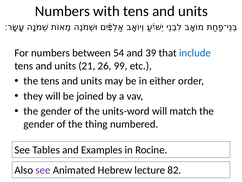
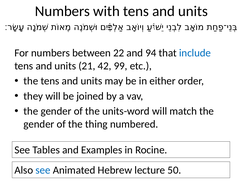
54: 54 -> 22
39: 39 -> 94
26: 26 -> 42
see at (43, 170) colour: purple -> blue
82: 82 -> 50
